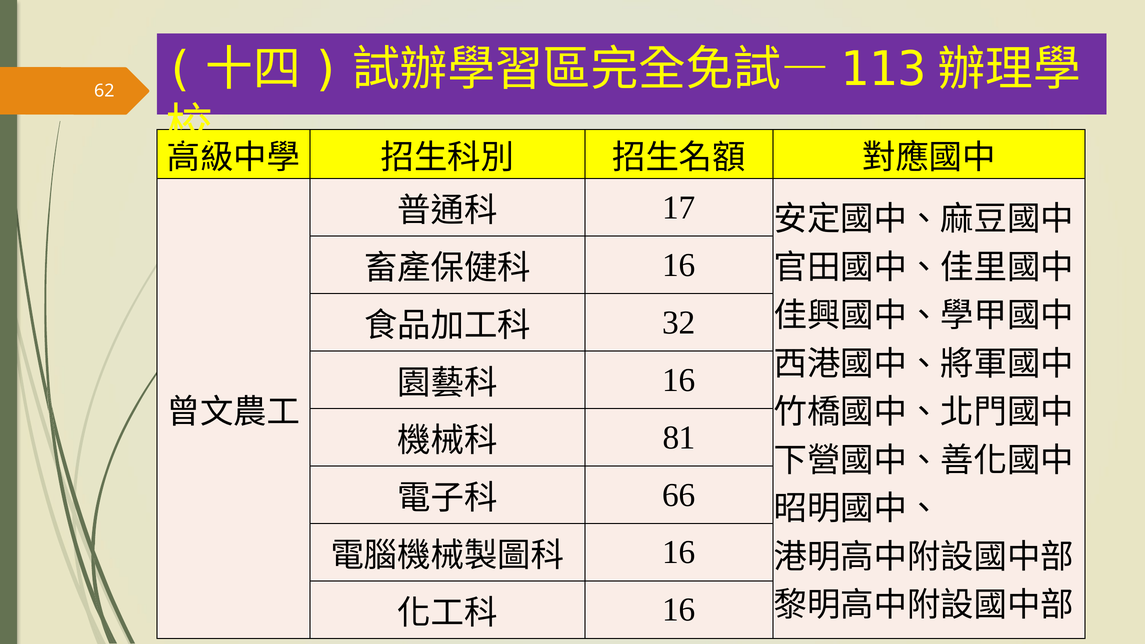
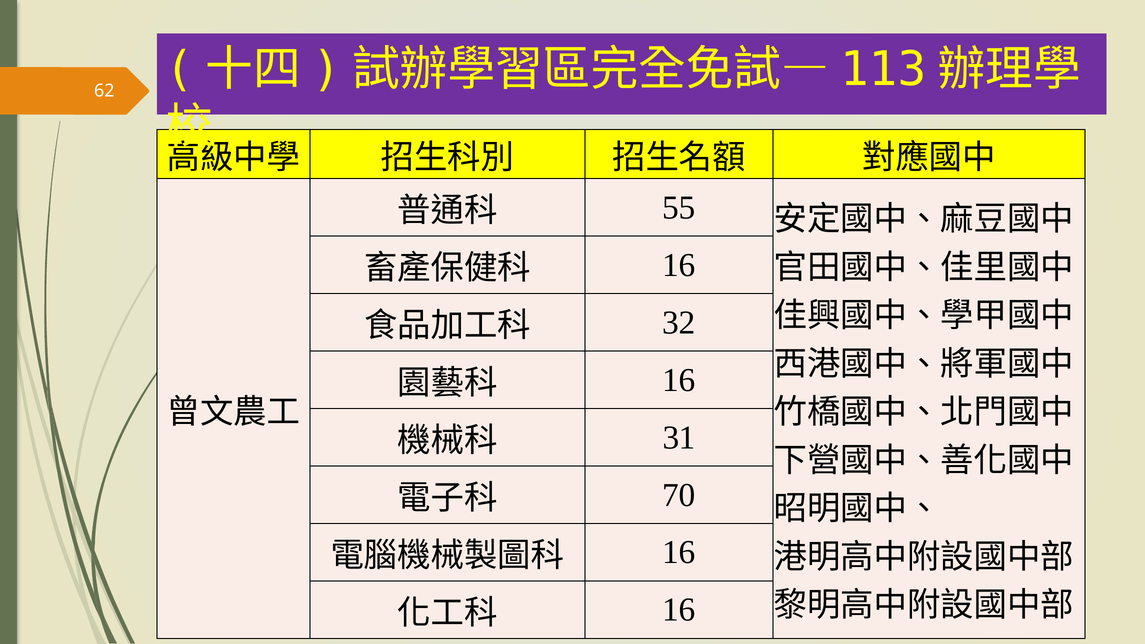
17: 17 -> 55
81: 81 -> 31
66: 66 -> 70
